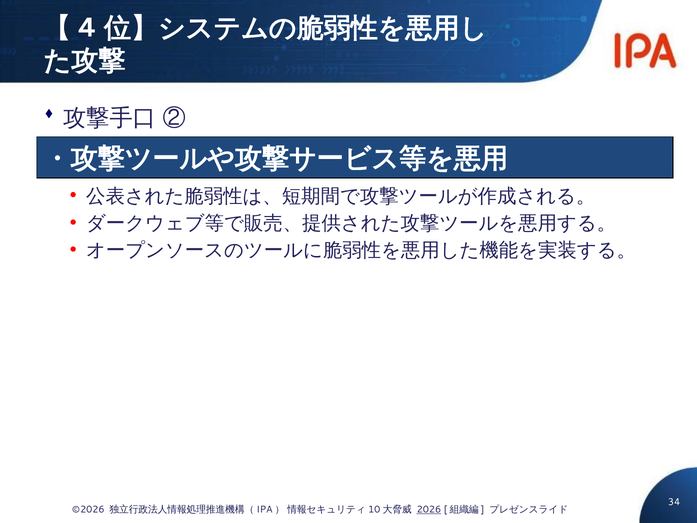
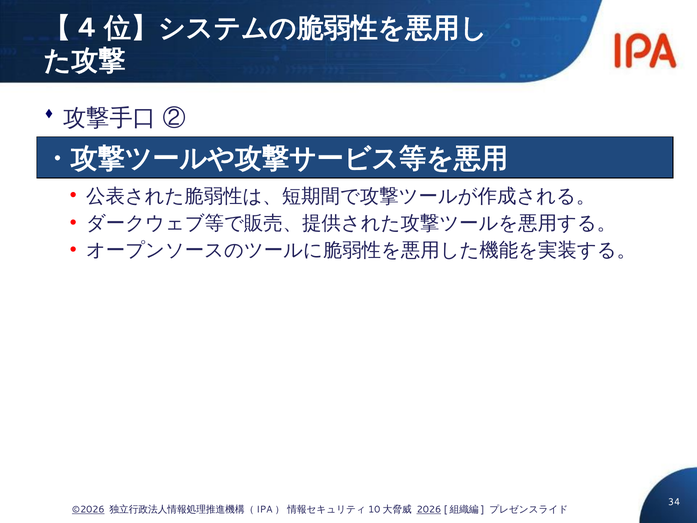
©2026 underline: none -> present
